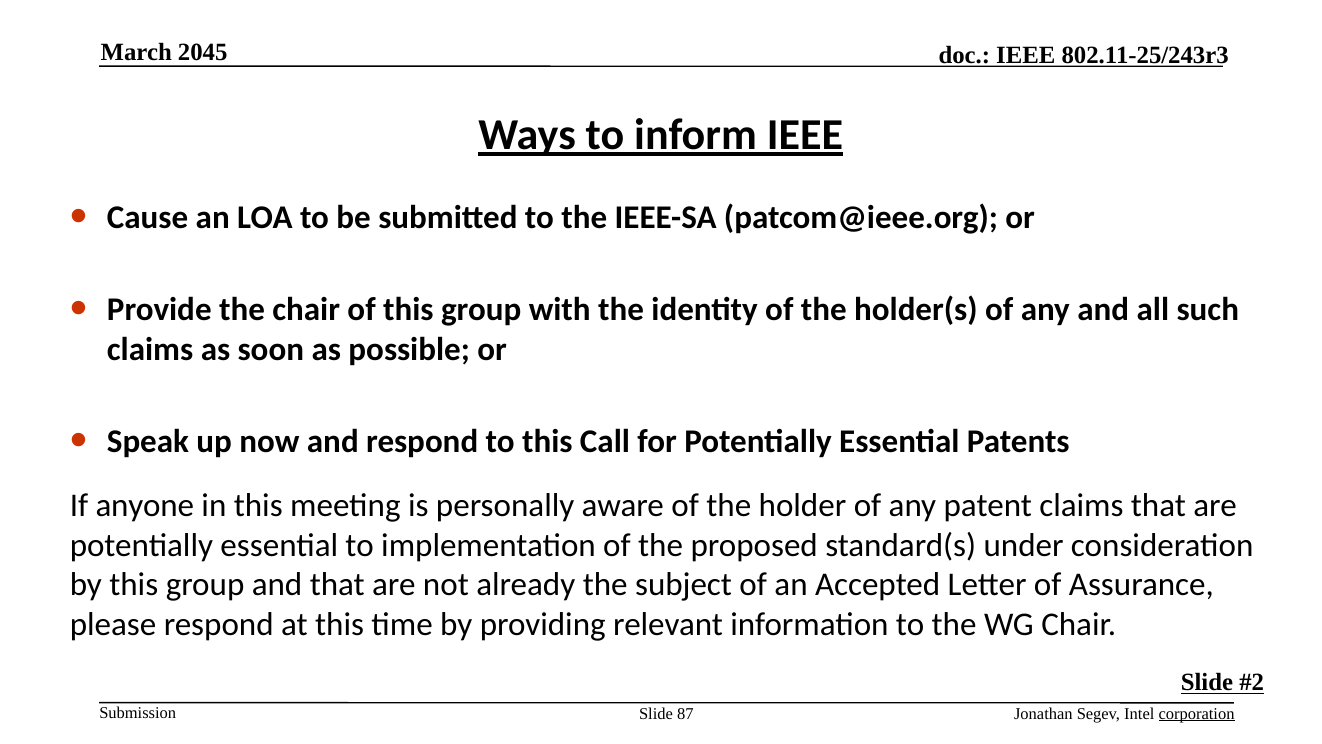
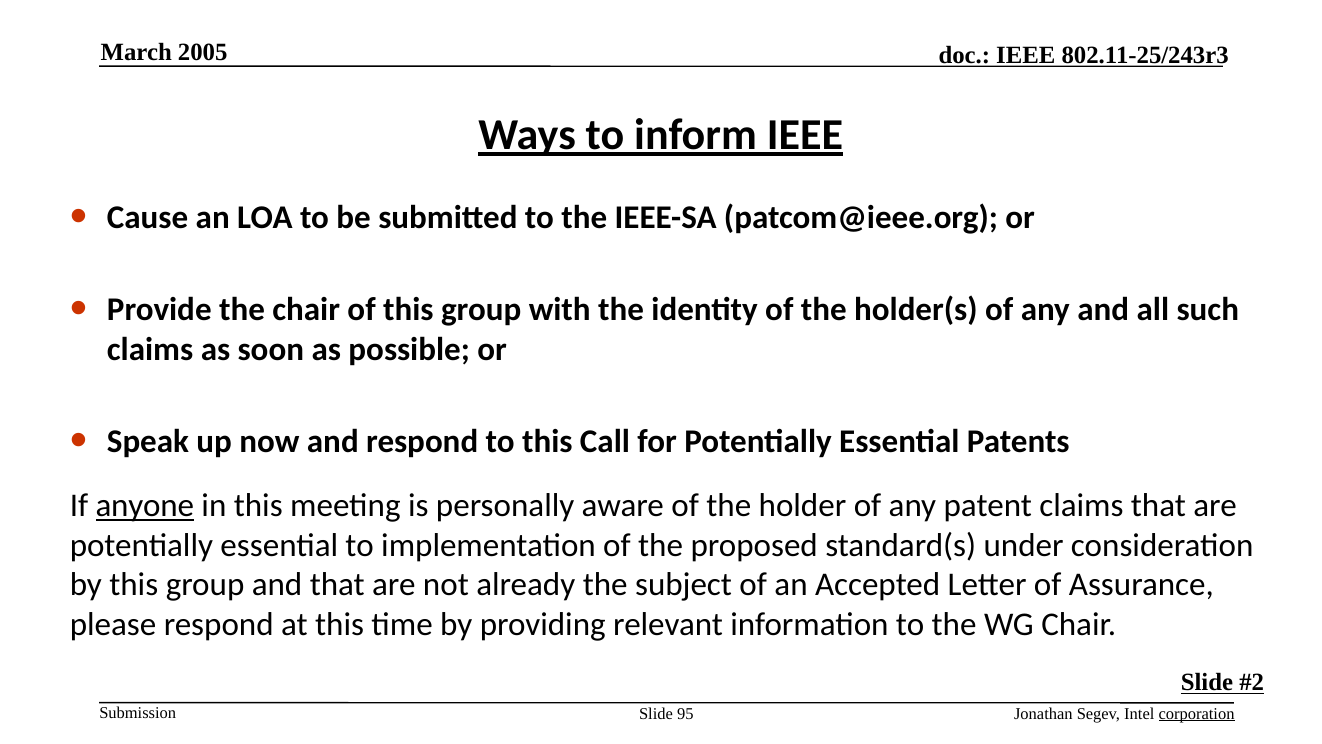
2045: 2045 -> 2005
anyone underline: none -> present
87: 87 -> 95
